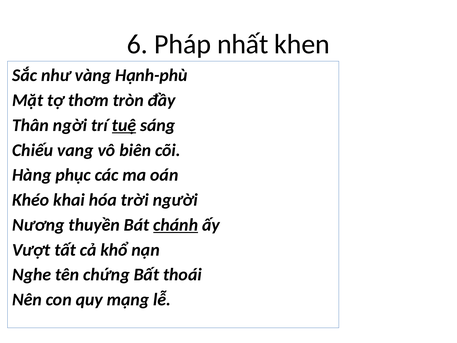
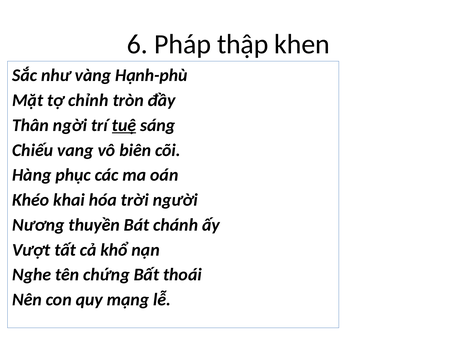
nhất: nhất -> thập
thơm: thơm -> chỉnh
chánh underline: present -> none
